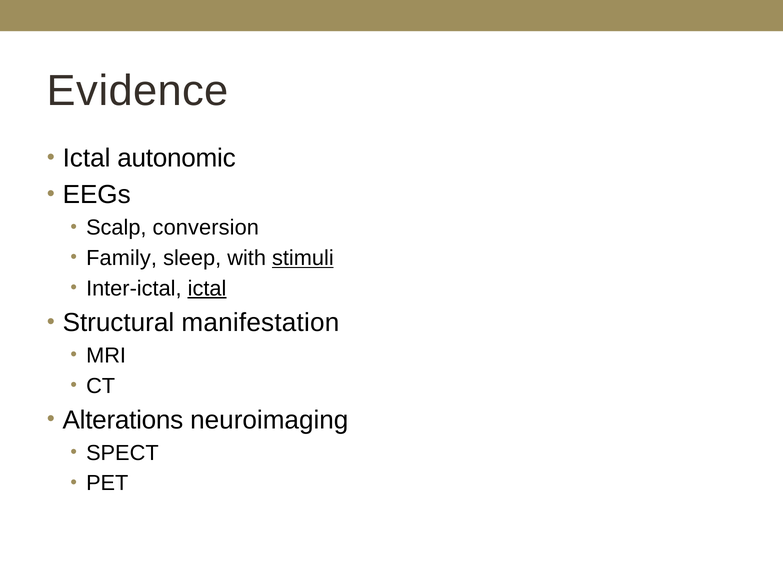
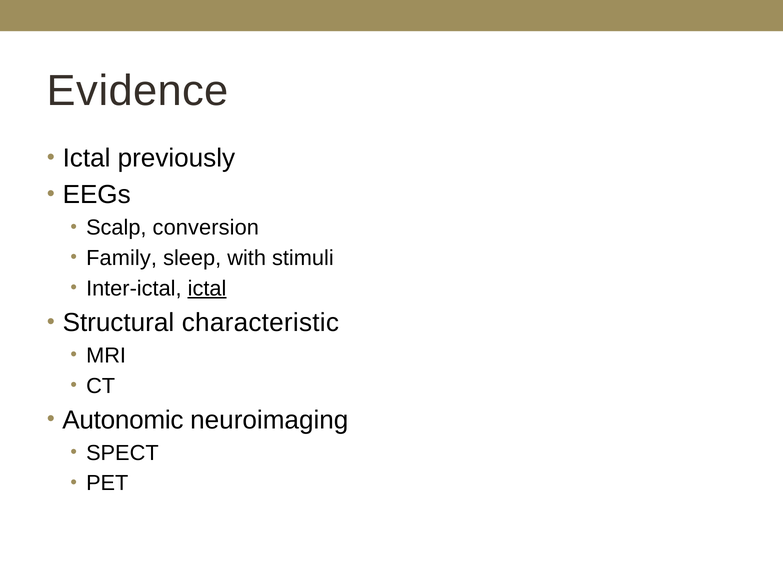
autonomic: autonomic -> previously
stimuli underline: present -> none
manifestation: manifestation -> characteristic
Alterations: Alterations -> Autonomic
